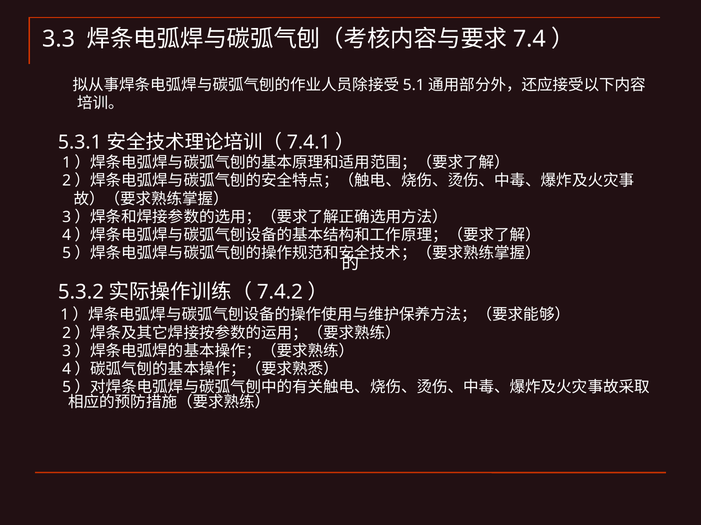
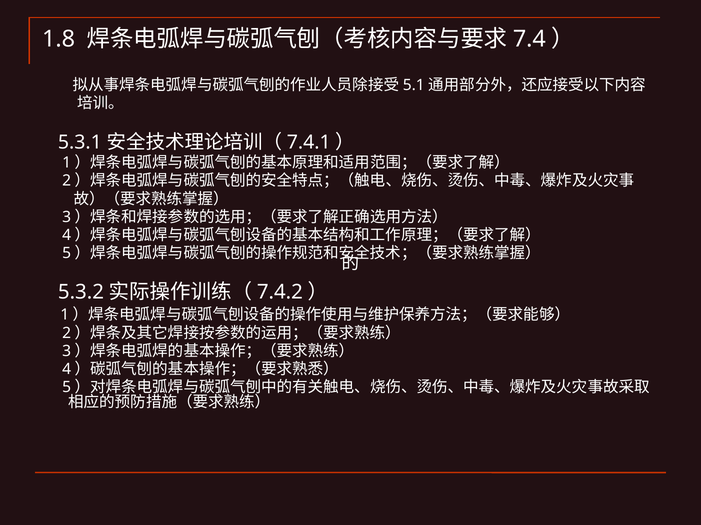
3.3: 3.3 -> 1.8
